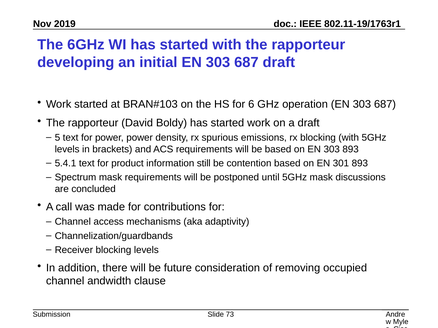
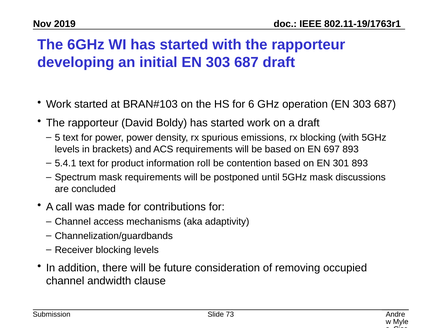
on EN 303: 303 -> 697
still: still -> roll
